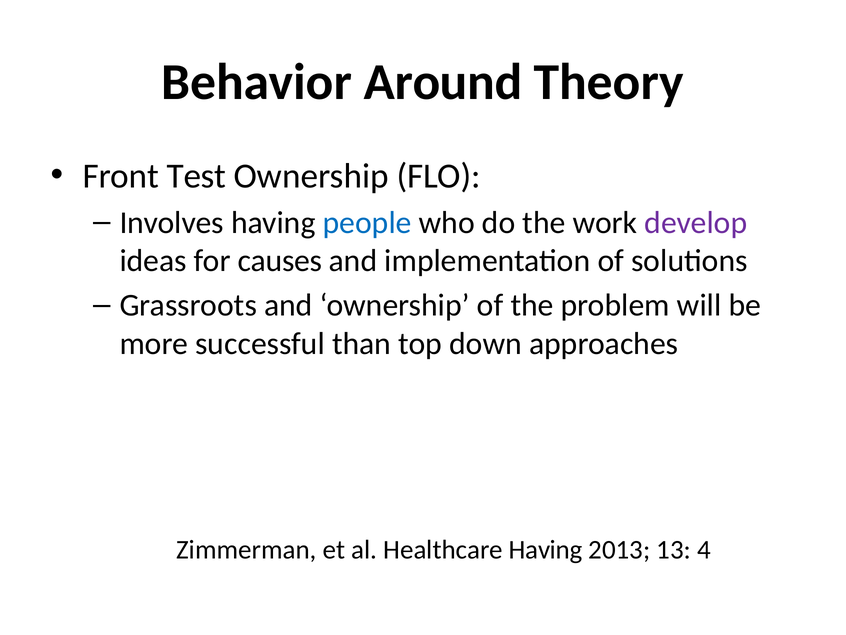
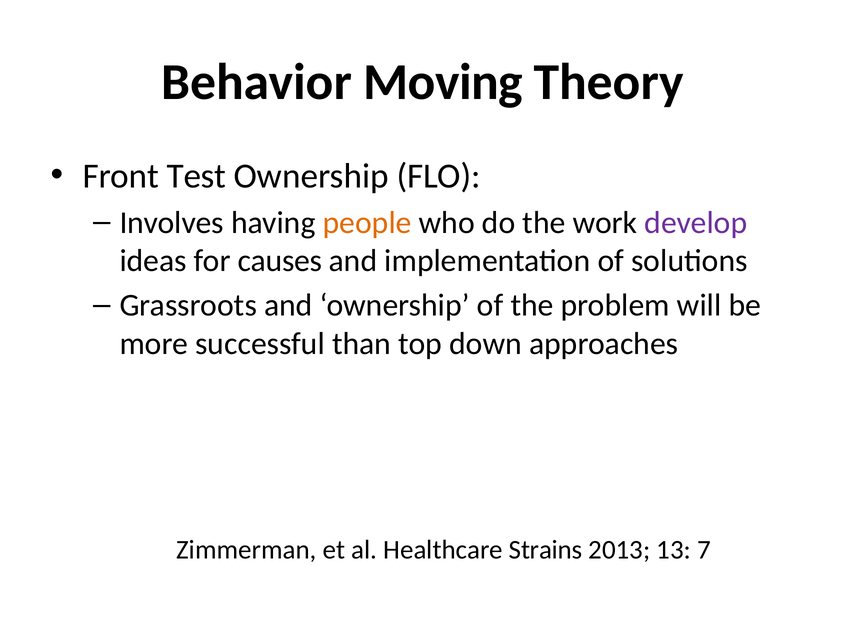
Around: Around -> Moving
people colour: blue -> orange
Healthcare Having: Having -> Strains
4: 4 -> 7
